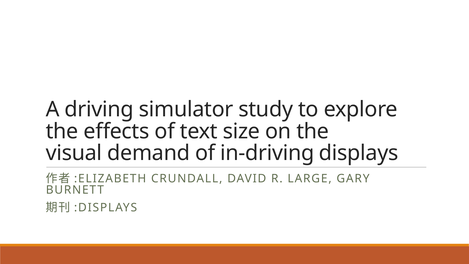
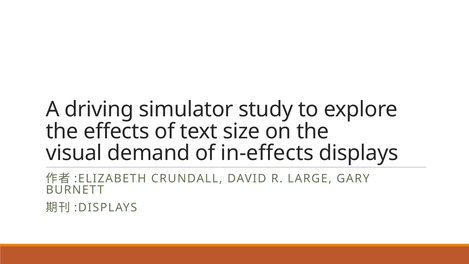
in-driving: in-driving -> in-effects
